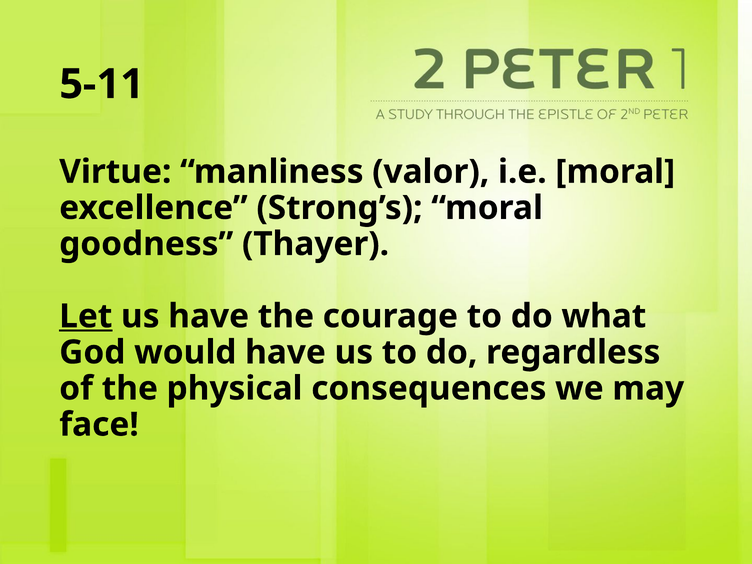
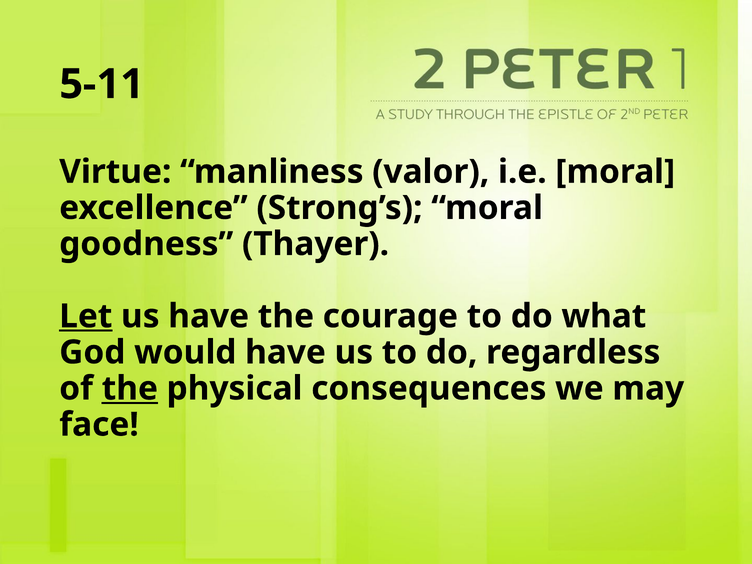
the at (130, 388) underline: none -> present
